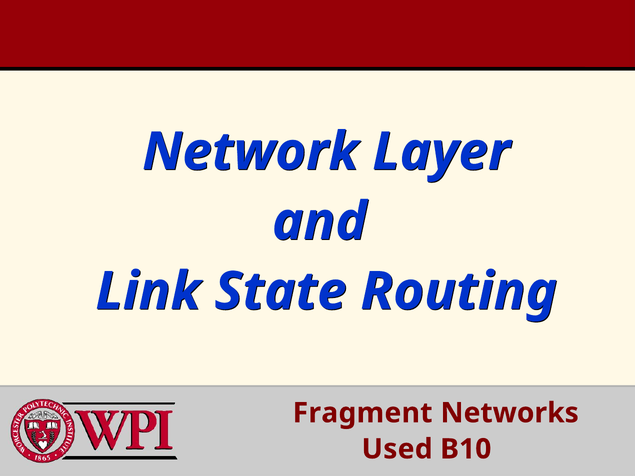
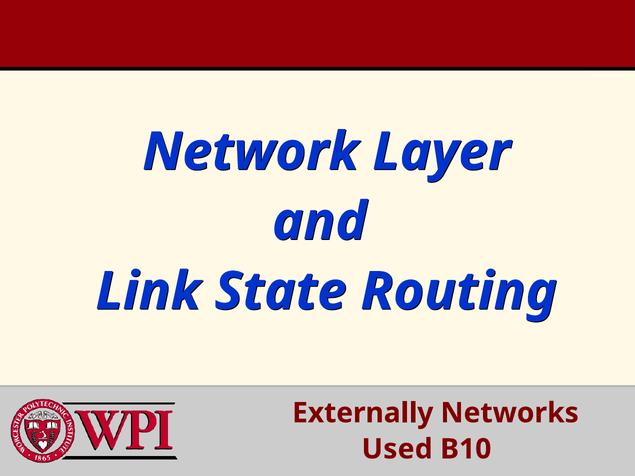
Fragment: Fragment -> Externally
